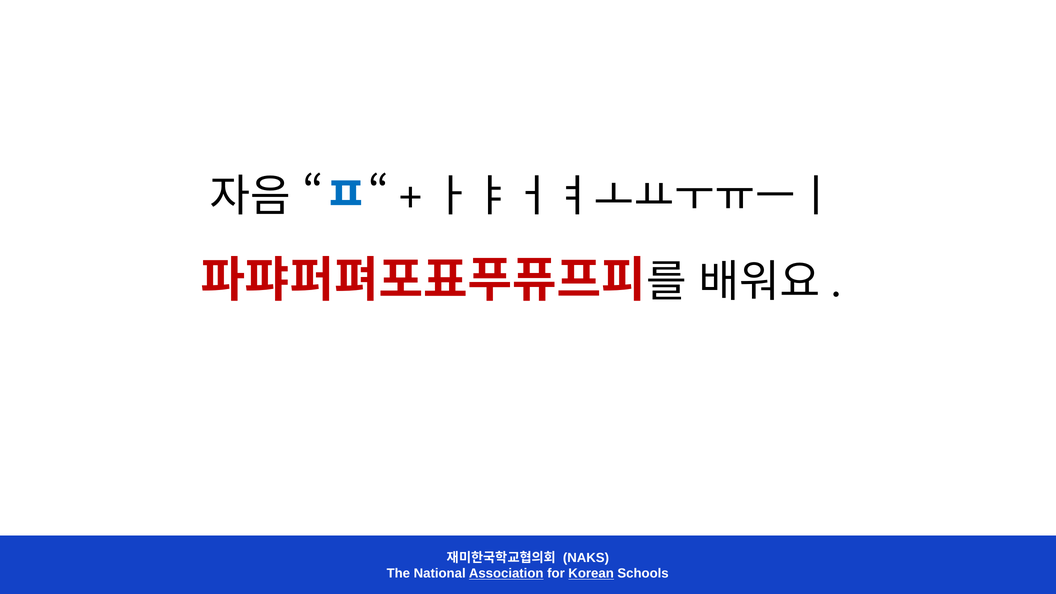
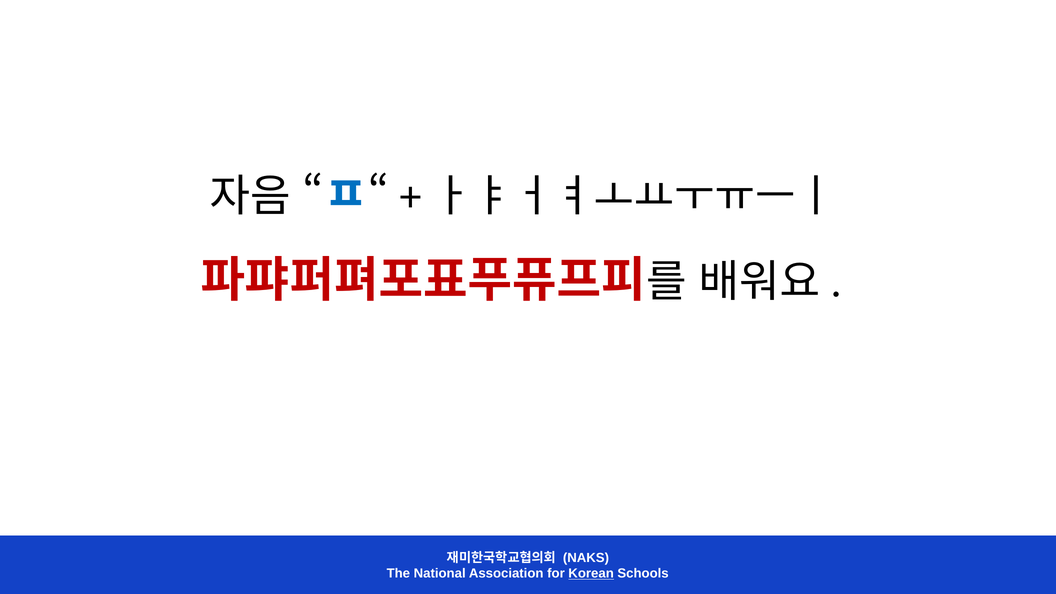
Association underline: present -> none
